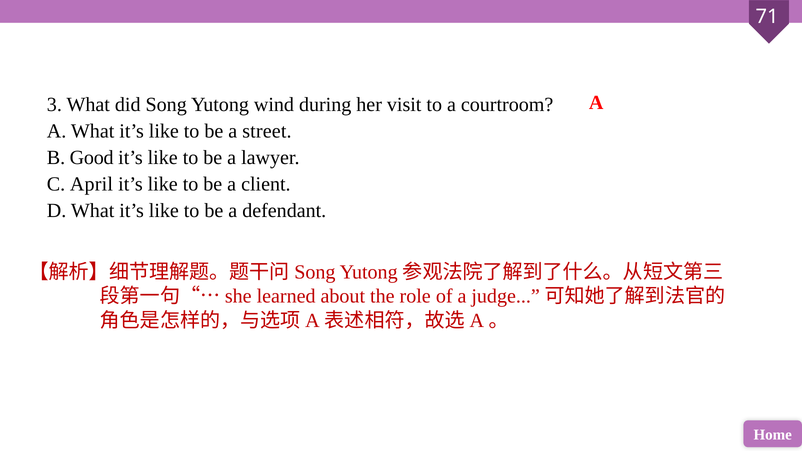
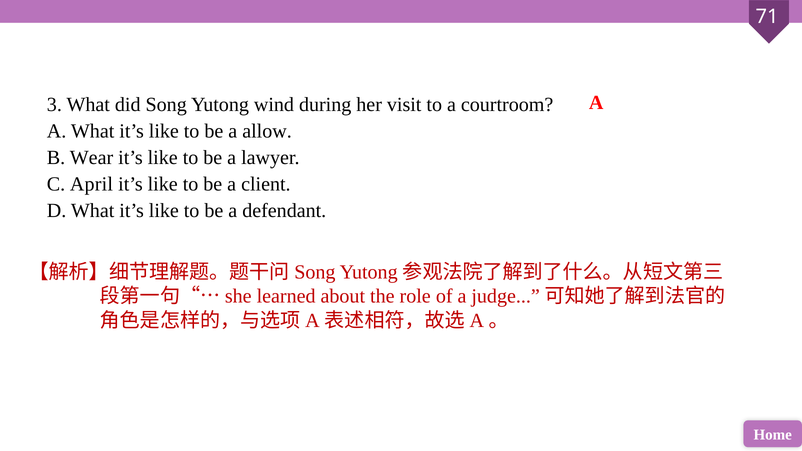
street: street -> allow
Good: Good -> Wear
